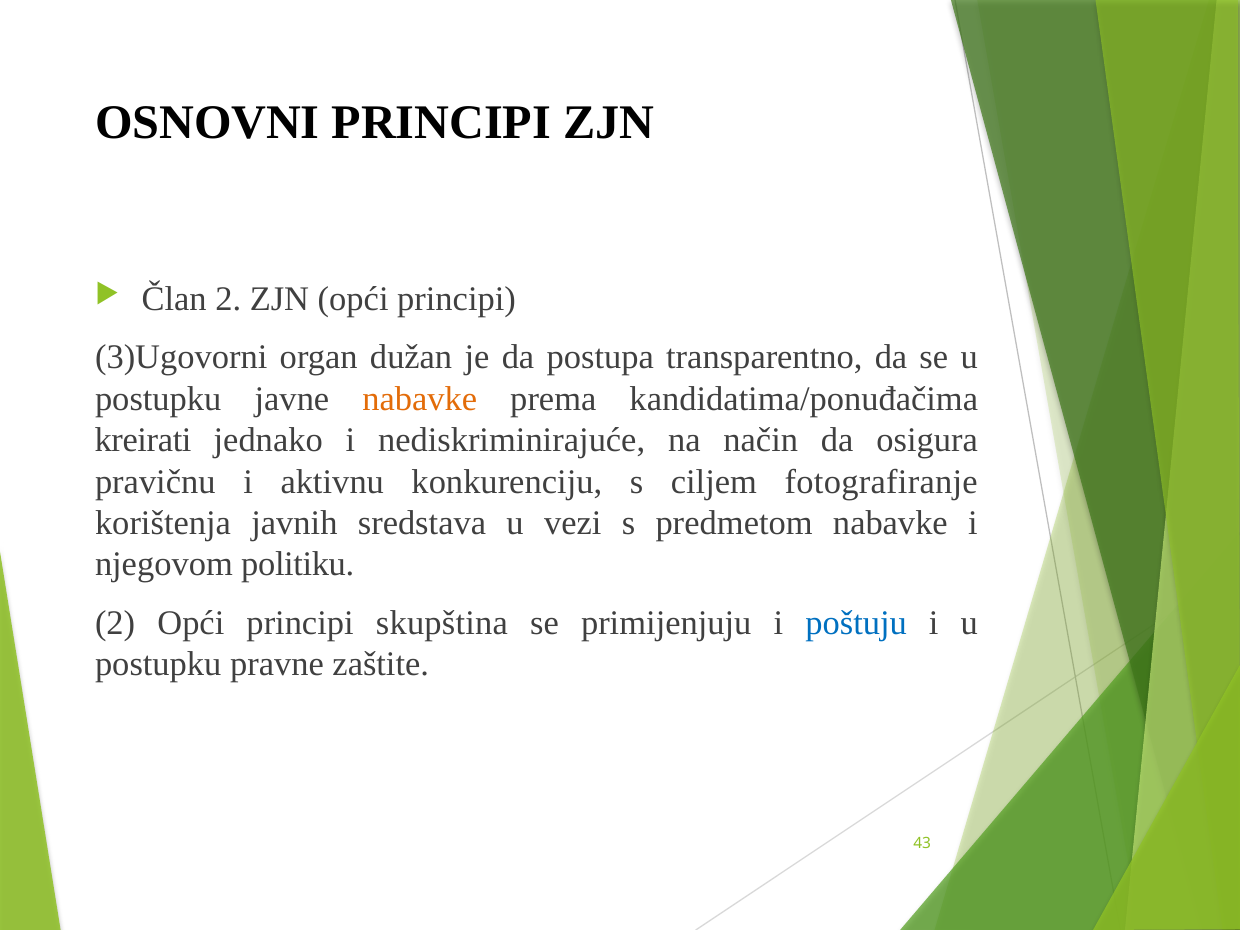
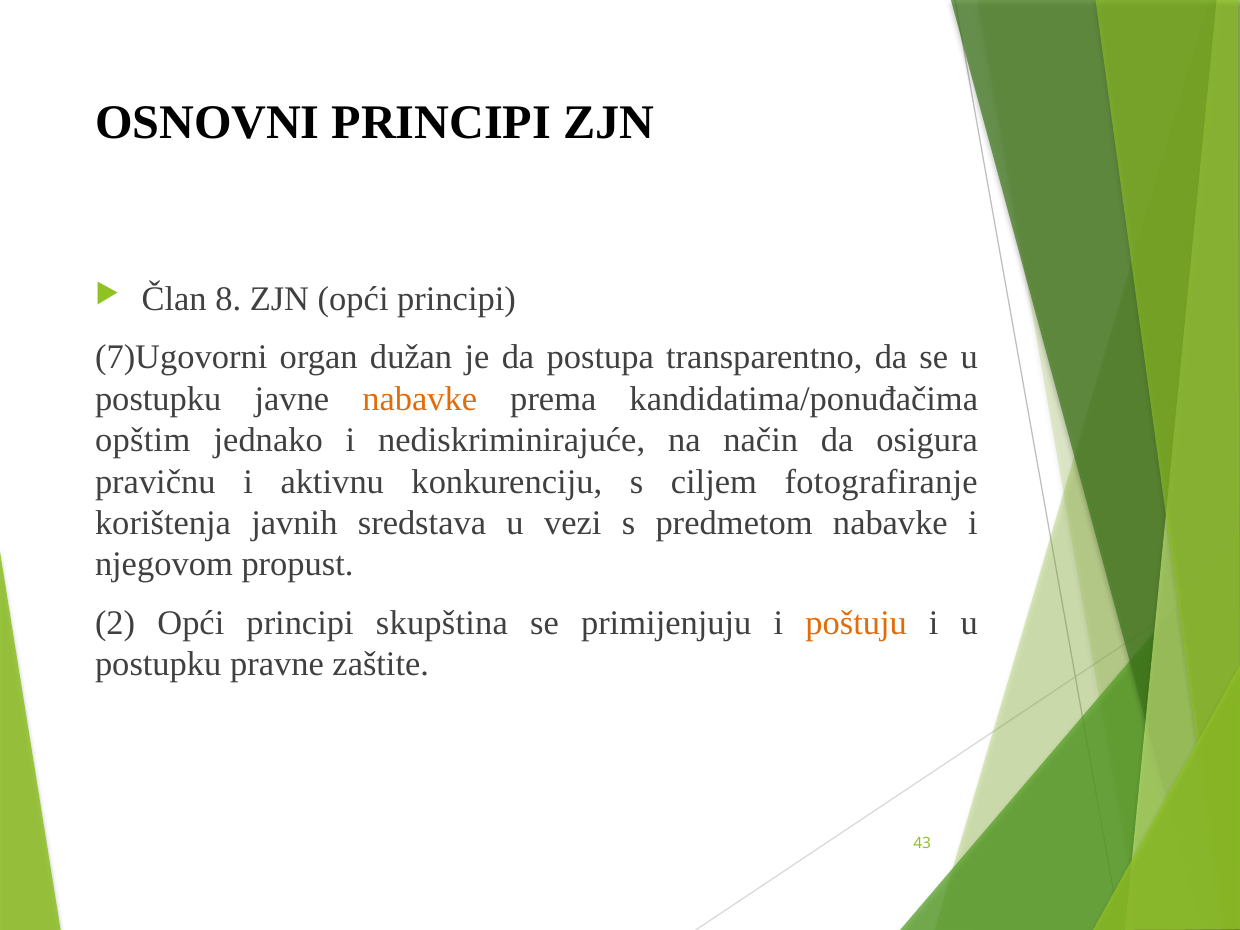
Član 2: 2 -> 8
3)Ugovorni: 3)Ugovorni -> 7)Ugovorni
kreirati: kreirati -> opštim
politiku: politiku -> propust
poštuju colour: blue -> orange
